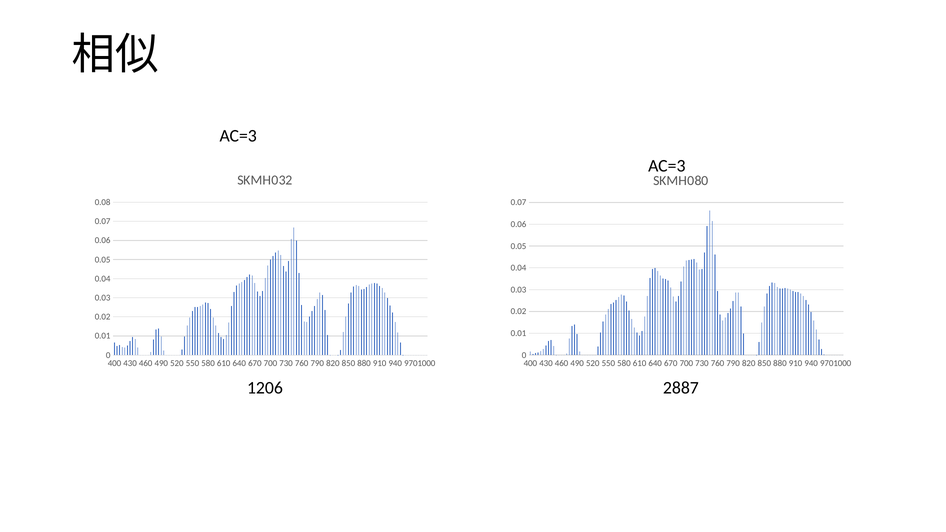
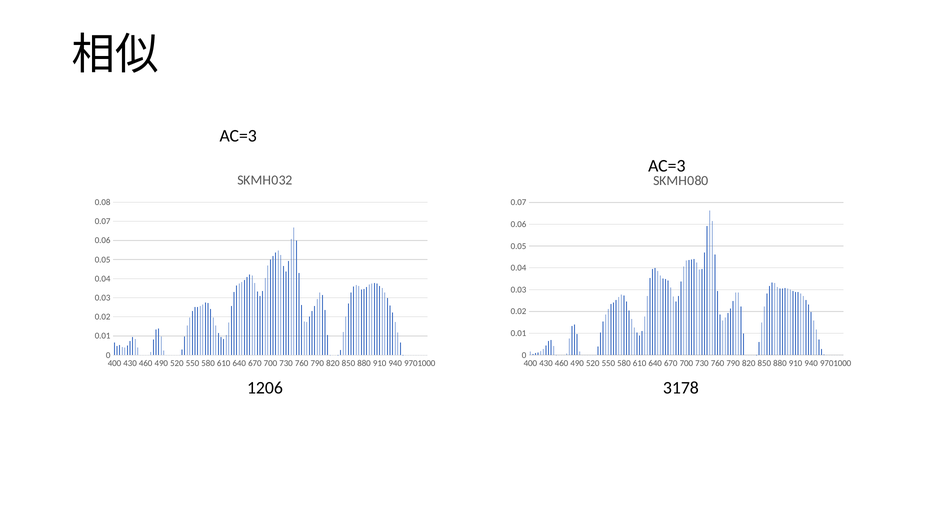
2887: 2887 -> 3178
